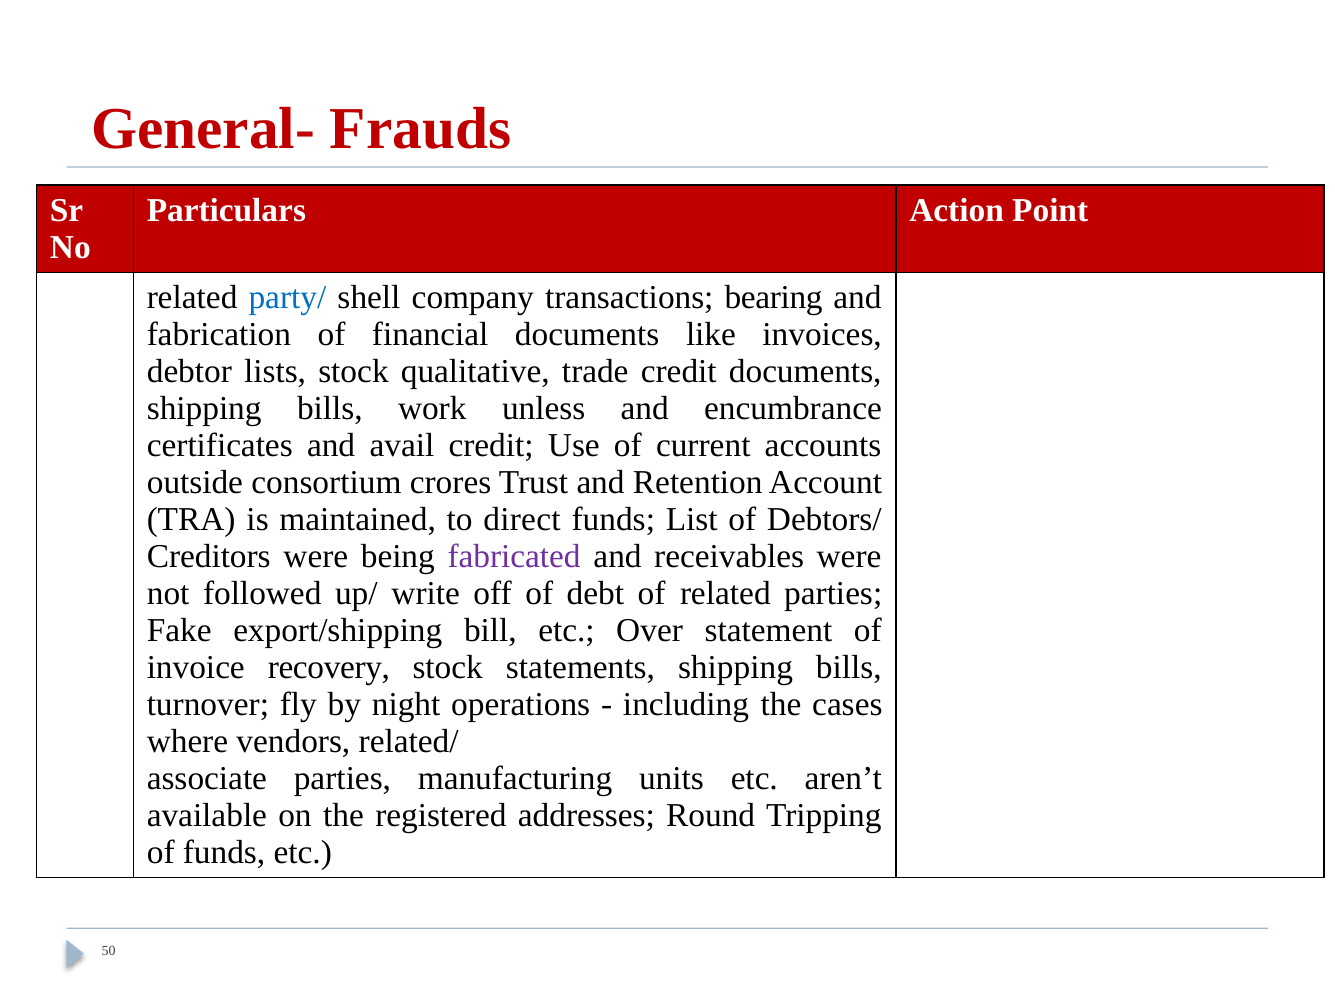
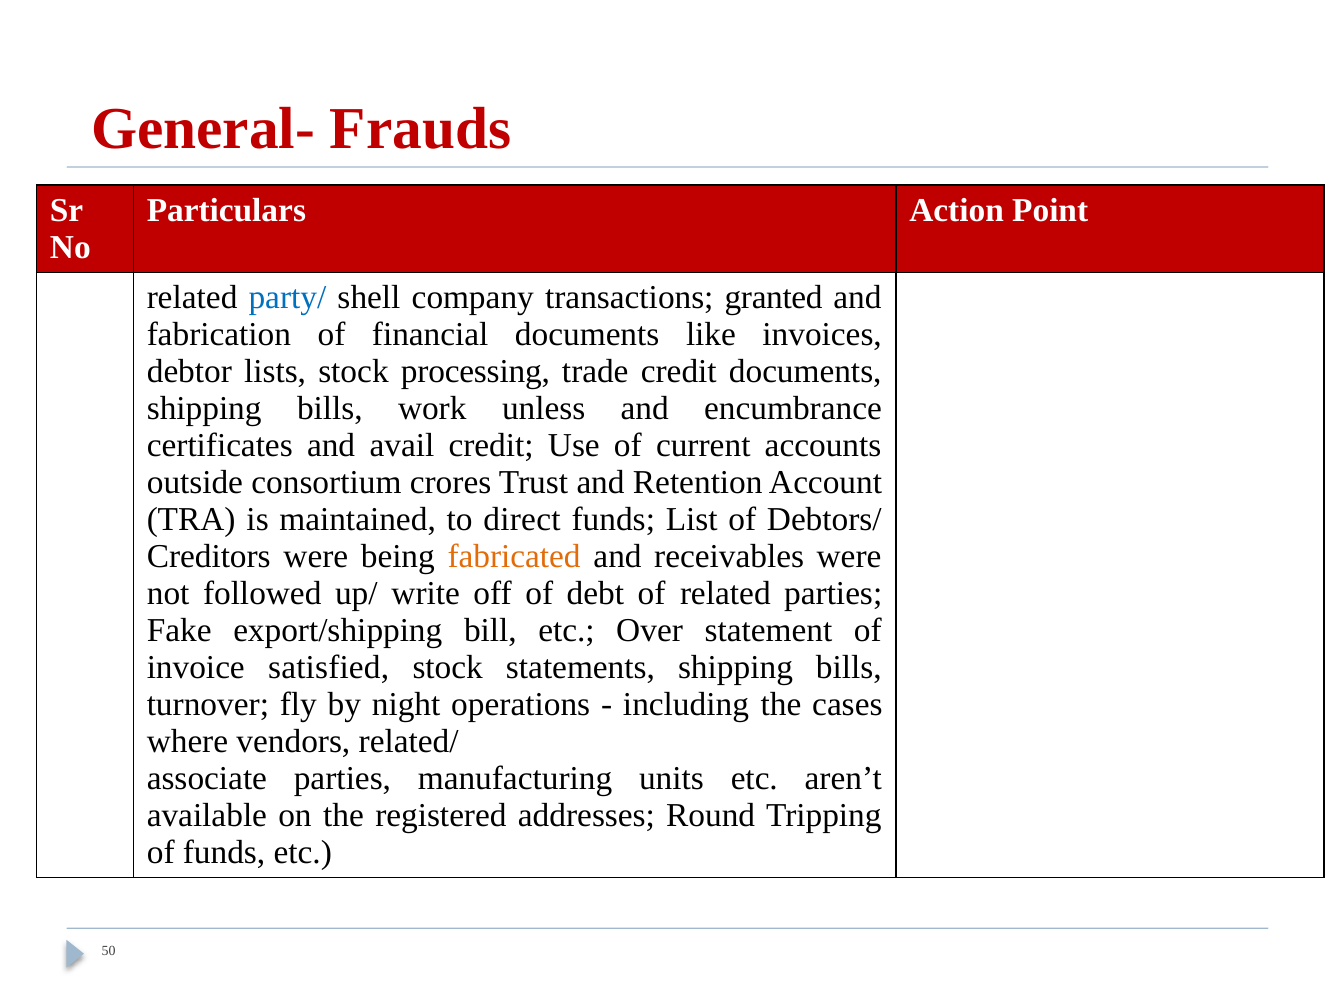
bearing: bearing -> granted
qualitative: qualitative -> processing
fabricated colour: purple -> orange
recovery: recovery -> satisfied
